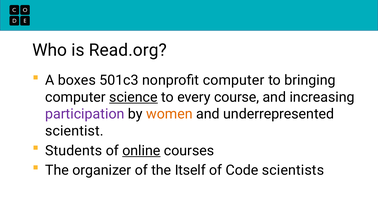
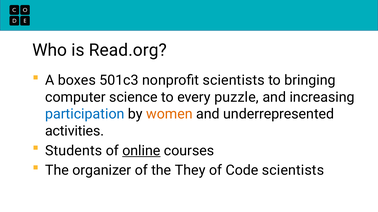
nonprofit computer: computer -> scientists
science underline: present -> none
course: course -> puzzle
participation colour: purple -> blue
scientist: scientist -> activities
Itself: Itself -> They
